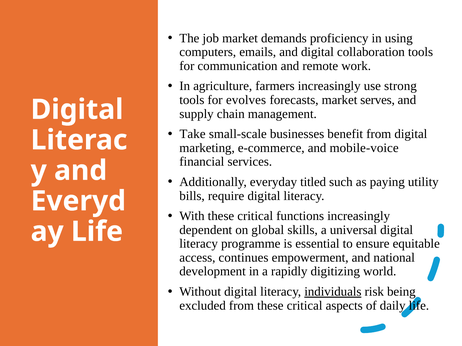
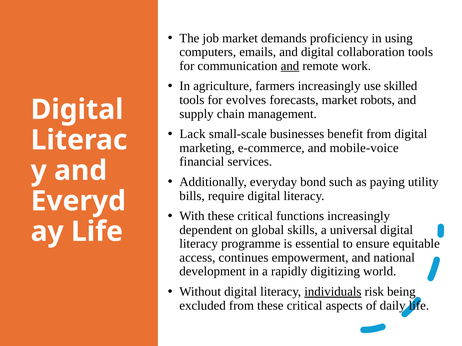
and at (290, 66) underline: none -> present
strong: strong -> skilled
serves: serves -> robots
Take: Take -> Lack
titled: titled -> bond
